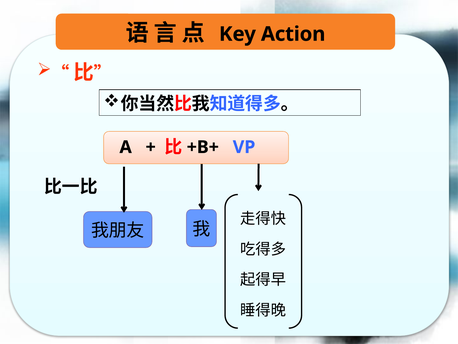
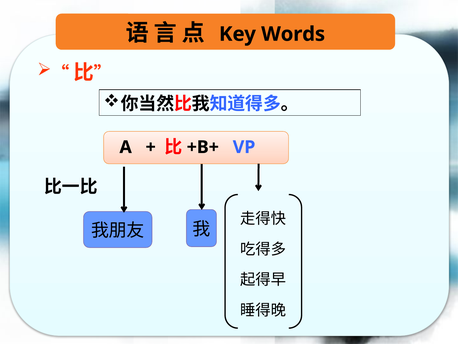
Action: Action -> Words
